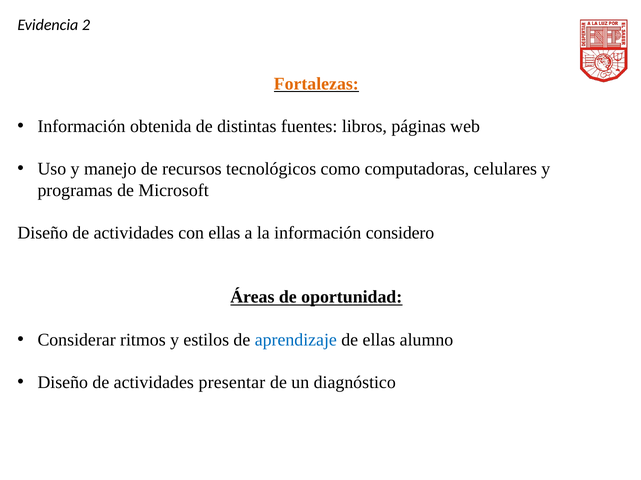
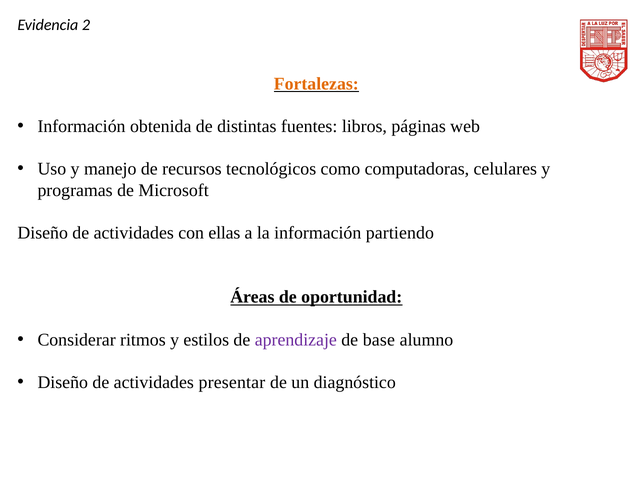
considero: considero -> partiendo
aprendizaje colour: blue -> purple
de ellas: ellas -> base
